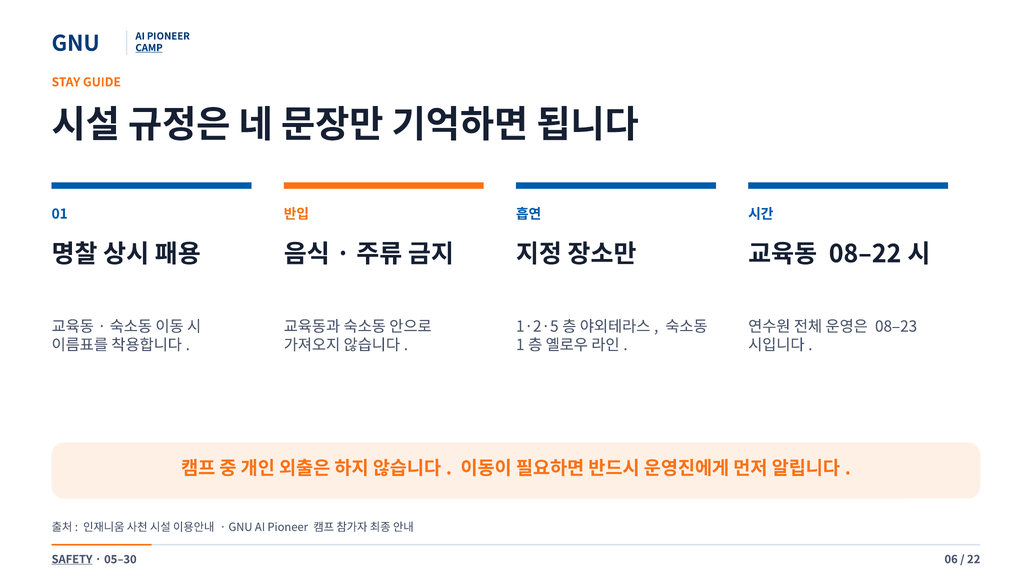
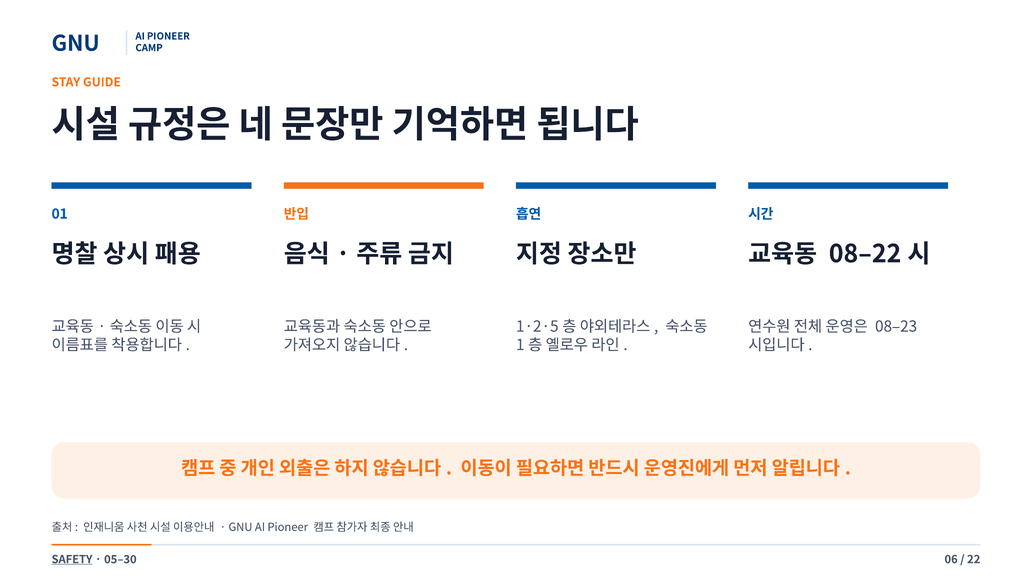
CAMP underline: present -> none
